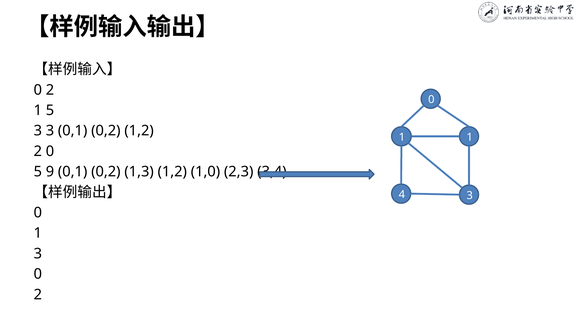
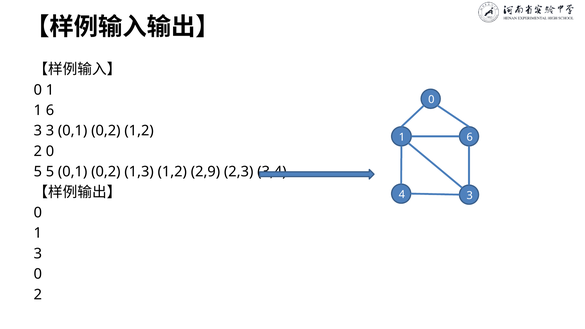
2 at (50, 90): 2 -> 1
5 at (50, 110): 5 -> 6
1 at (470, 137): 1 -> 6
5 9: 9 -> 5
1,0: 1,0 -> 2,9
